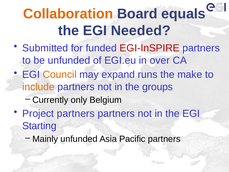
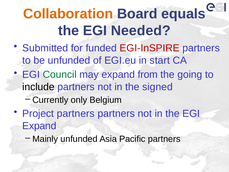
over: over -> start
Council colour: orange -> green
runs: runs -> from
make: make -> going
include colour: orange -> black
groups: groups -> signed
Starting at (39, 126): Starting -> Expand
